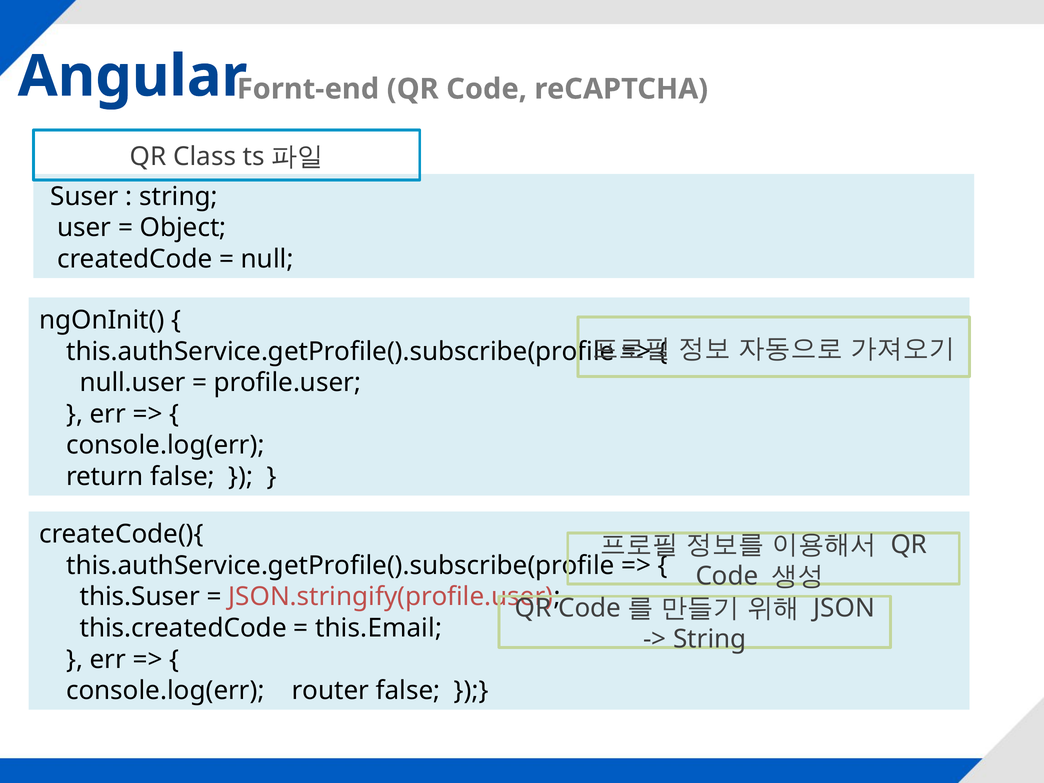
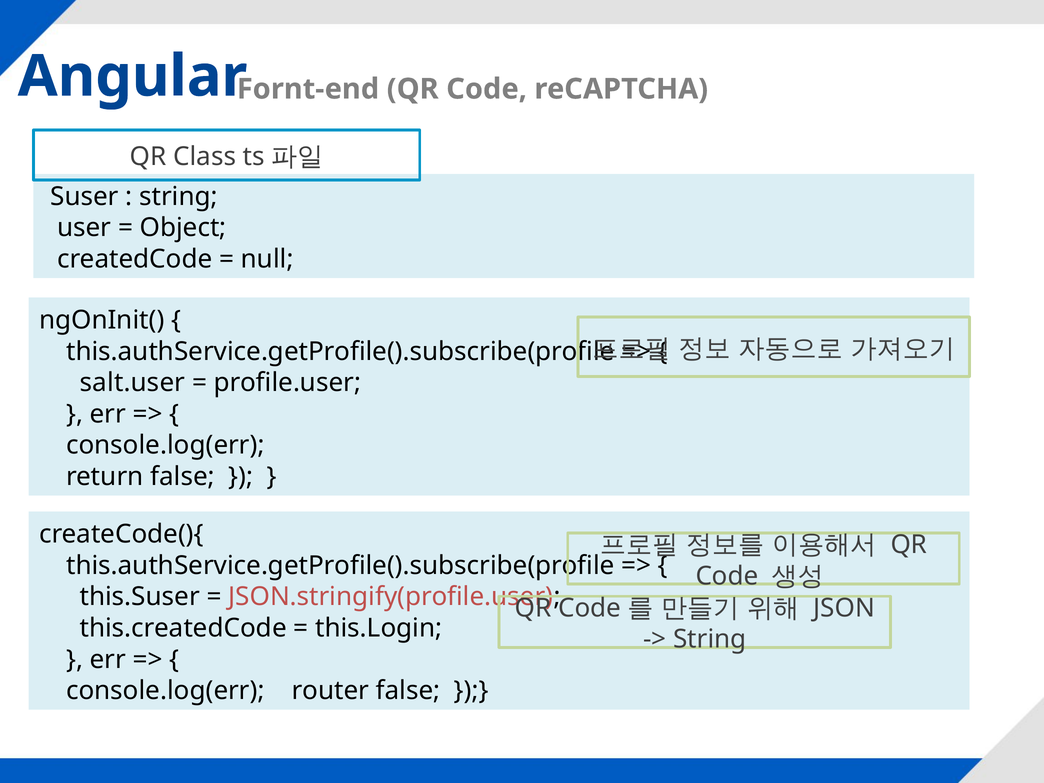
null.user: null.user -> salt.user
this.Email: this.Email -> this.Login
